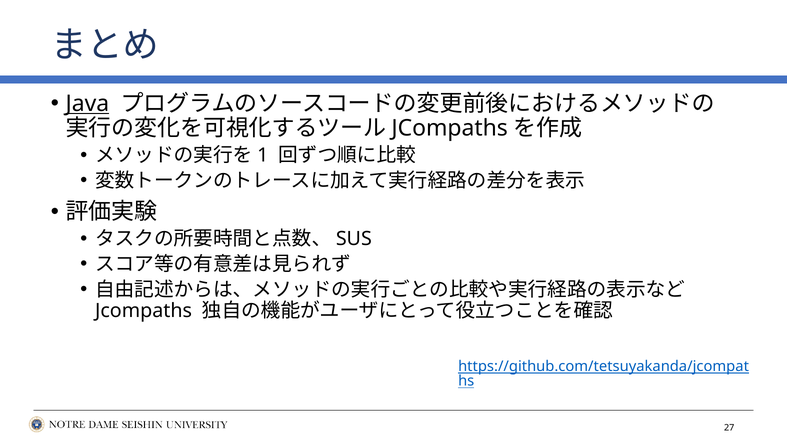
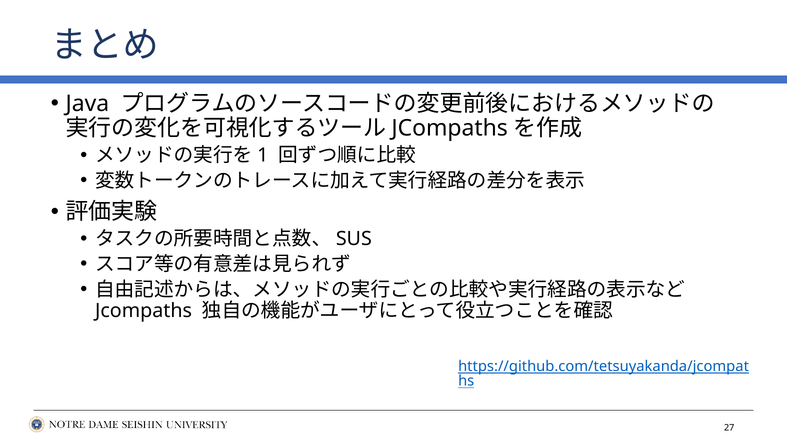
Java underline: present -> none
